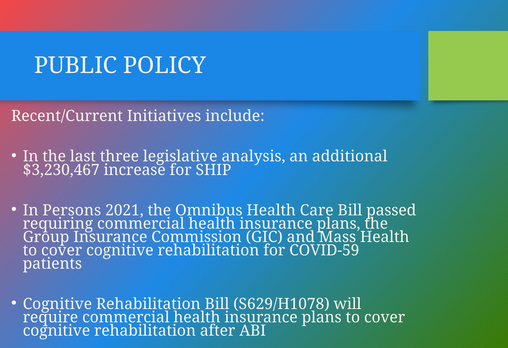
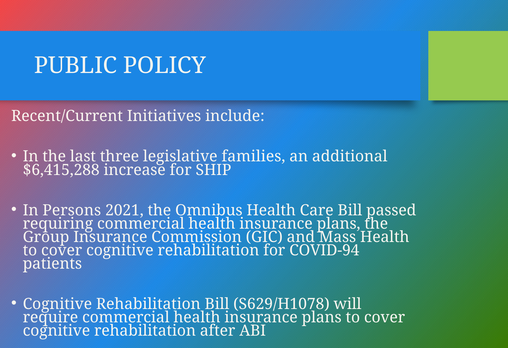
analysis: analysis -> families
$3,230,467: $3,230,467 -> $6,415,288
COVID-59: COVID-59 -> COVID-94
